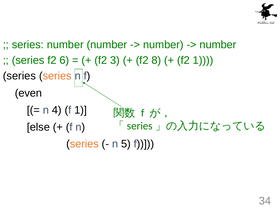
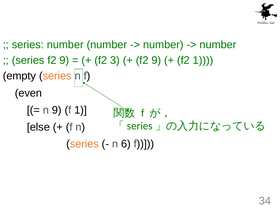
series f2 6: 6 -> 9
8 at (156, 60): 8 -> 9
series at (19, 76): series -> empty
n 4: 4 -> 9
5: 5 -> 6
